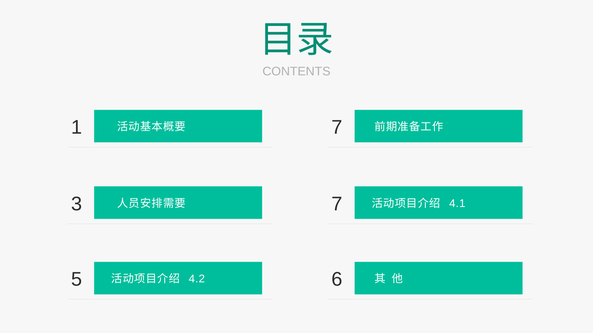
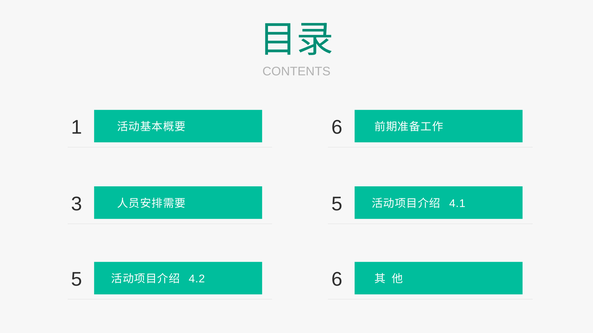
7 at (337, 128): 7 -> 6
7 at (337, 204): 7 -> 5
